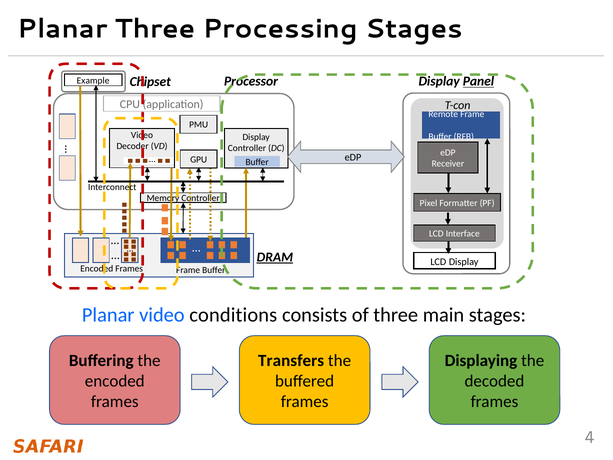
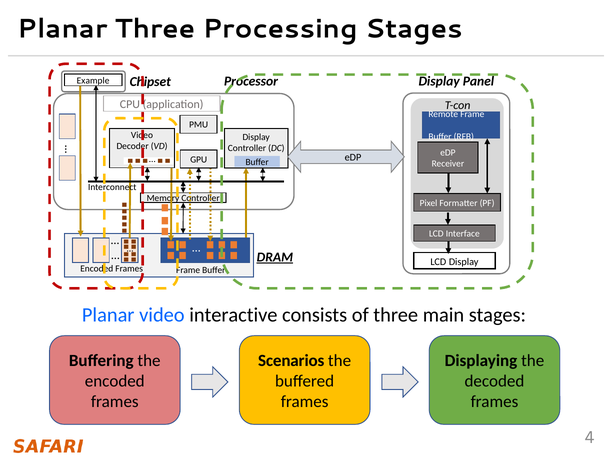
Panel underline: present -> none
conditions: conditions -> interactive
Transfers: Transfers -> Scenarios
